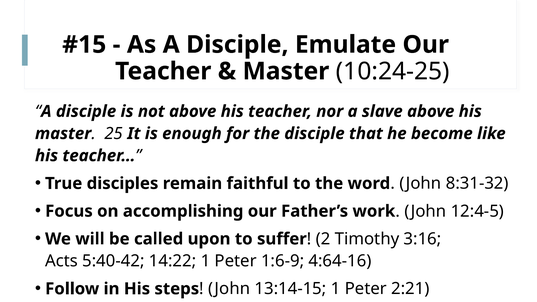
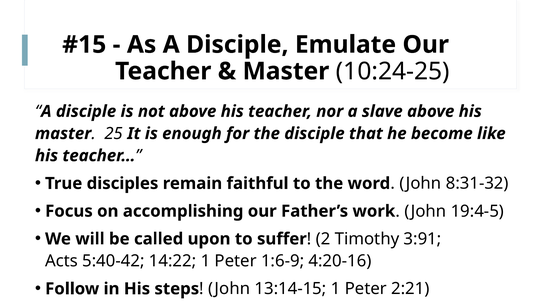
12:4-5: 12:4-5 -> 19:4-5
3:16: 3:16 -> 3:91
4:64-16: 4:64-16 -> 4:20-16
